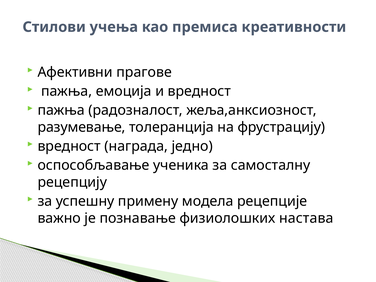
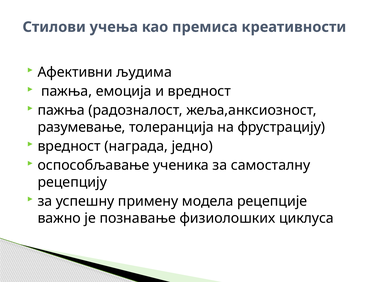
прагове: прагове -> људима
настава: настава -> циклуса
